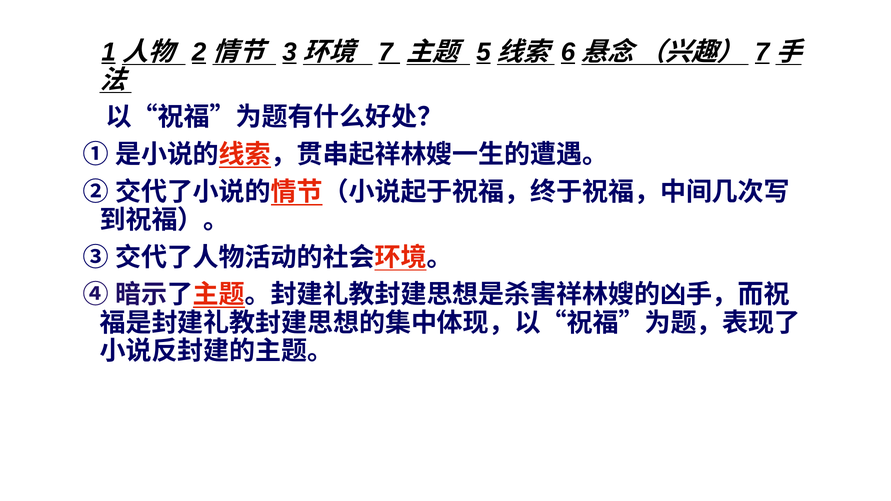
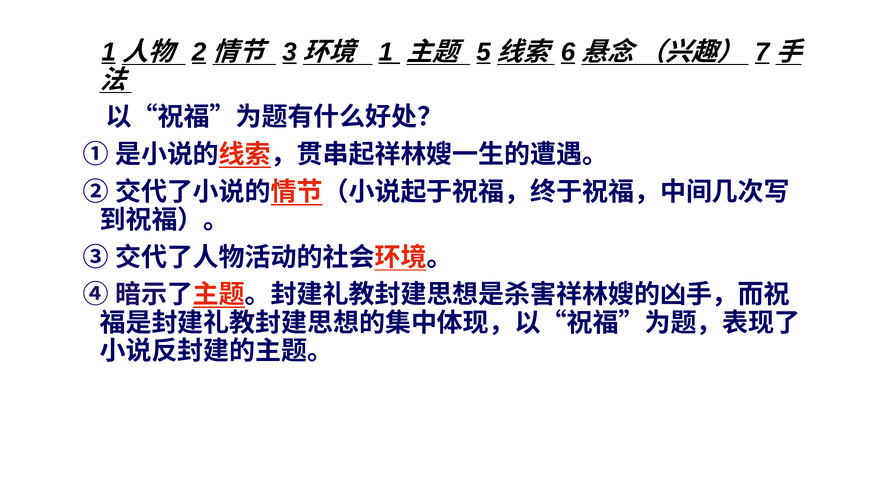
7 at (386, 52): 7 -> 1
